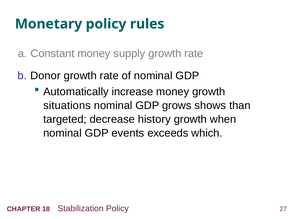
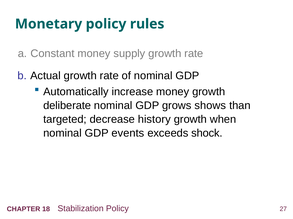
Donor: Donor -> Actual
situations: situations -> deliberate
which: which -> shock
